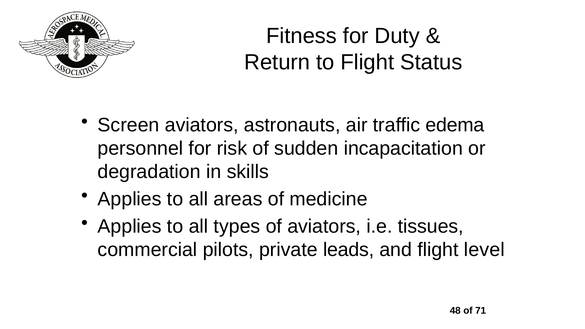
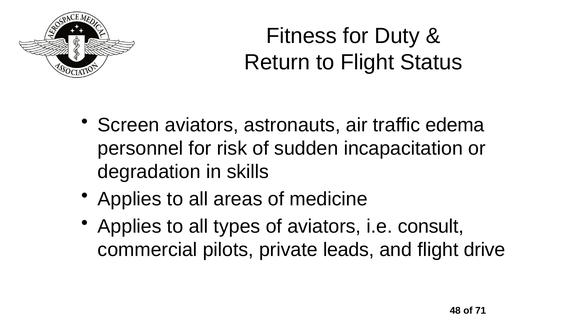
tissues: tissues -> consult
level: level -> drive
